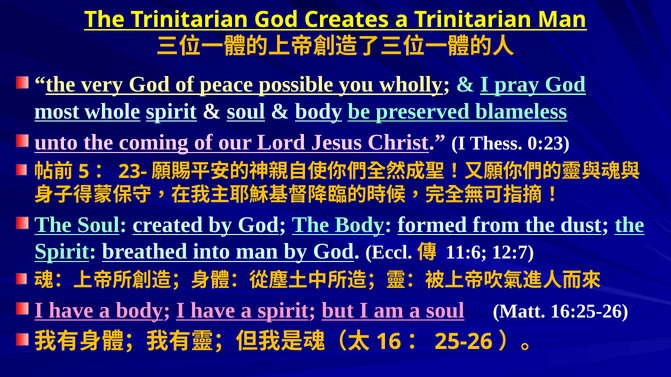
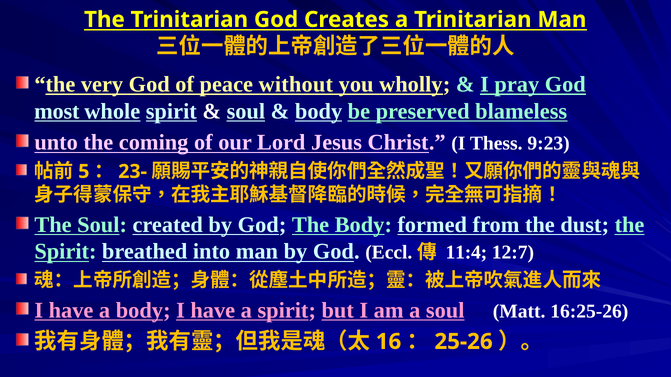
possible: possible -> without
0:23: 0:23 -> 9:23
11:6: 11:6 -> 11:4
